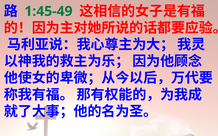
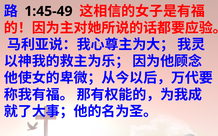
1:45-49 colour: green -> black
